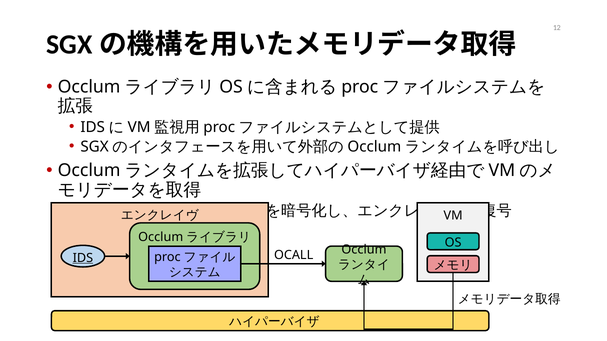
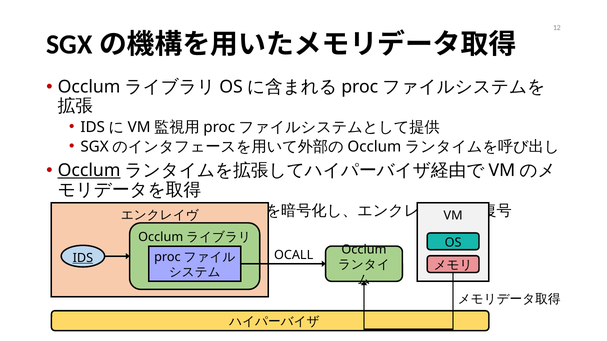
Occlum at (89, 171) underline: none -> present
